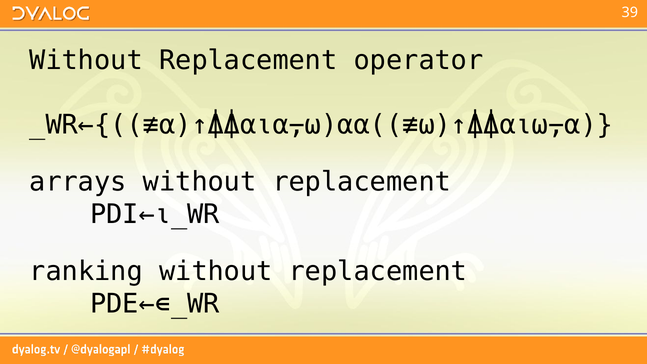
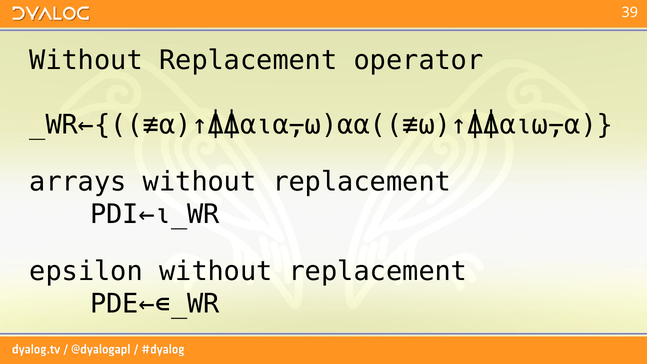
ranking: ranking -> epsilon
